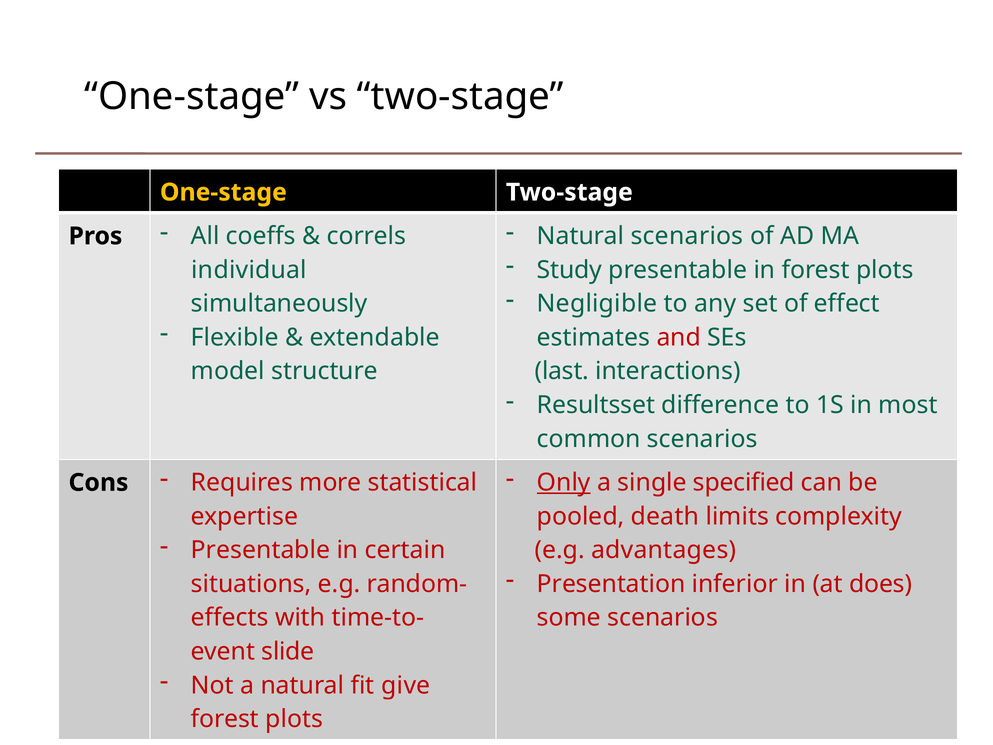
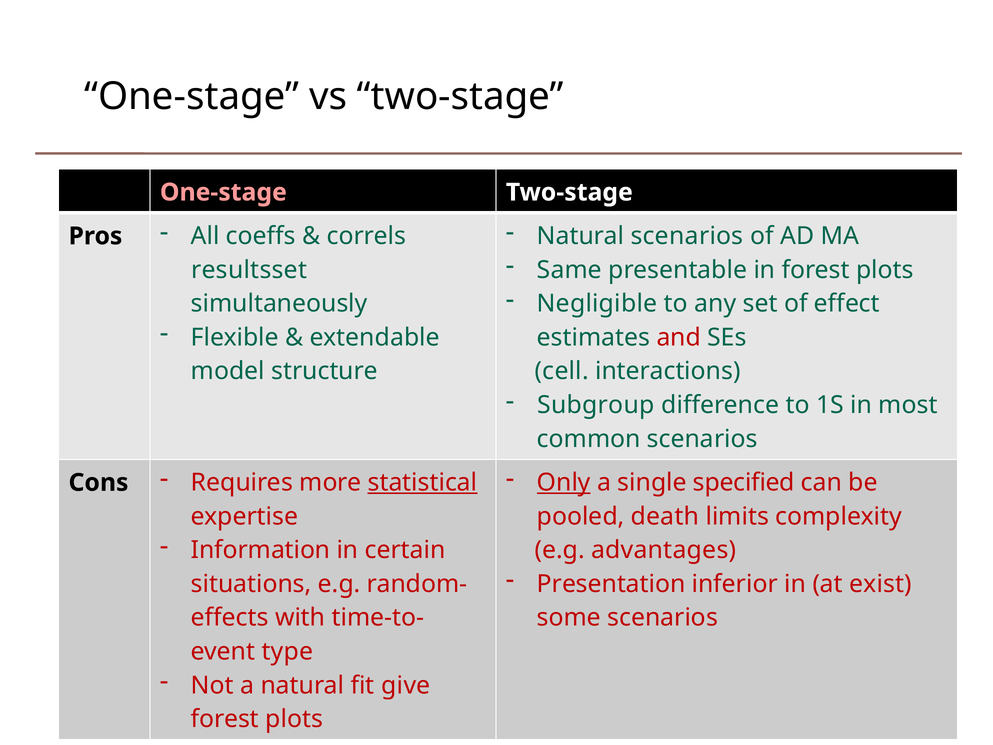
One-stage at (223, 192) colour: yellow -> pink
Study: Study -> Same
individual: individual -> resultsset
last: last -> cell
Resultsset: Resultsset -> Subgroup
statistical underline: none -> present
Presentable at (261, 550): Presentable -> Information
does: does -> exist
slide: slide -> type
